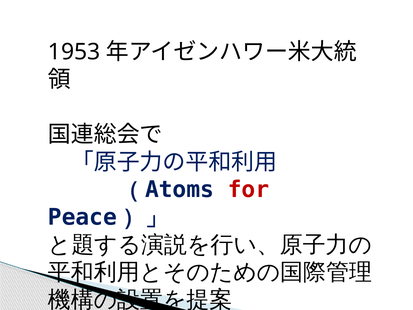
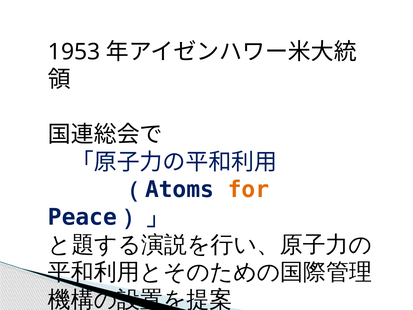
for colour: red -> orange
